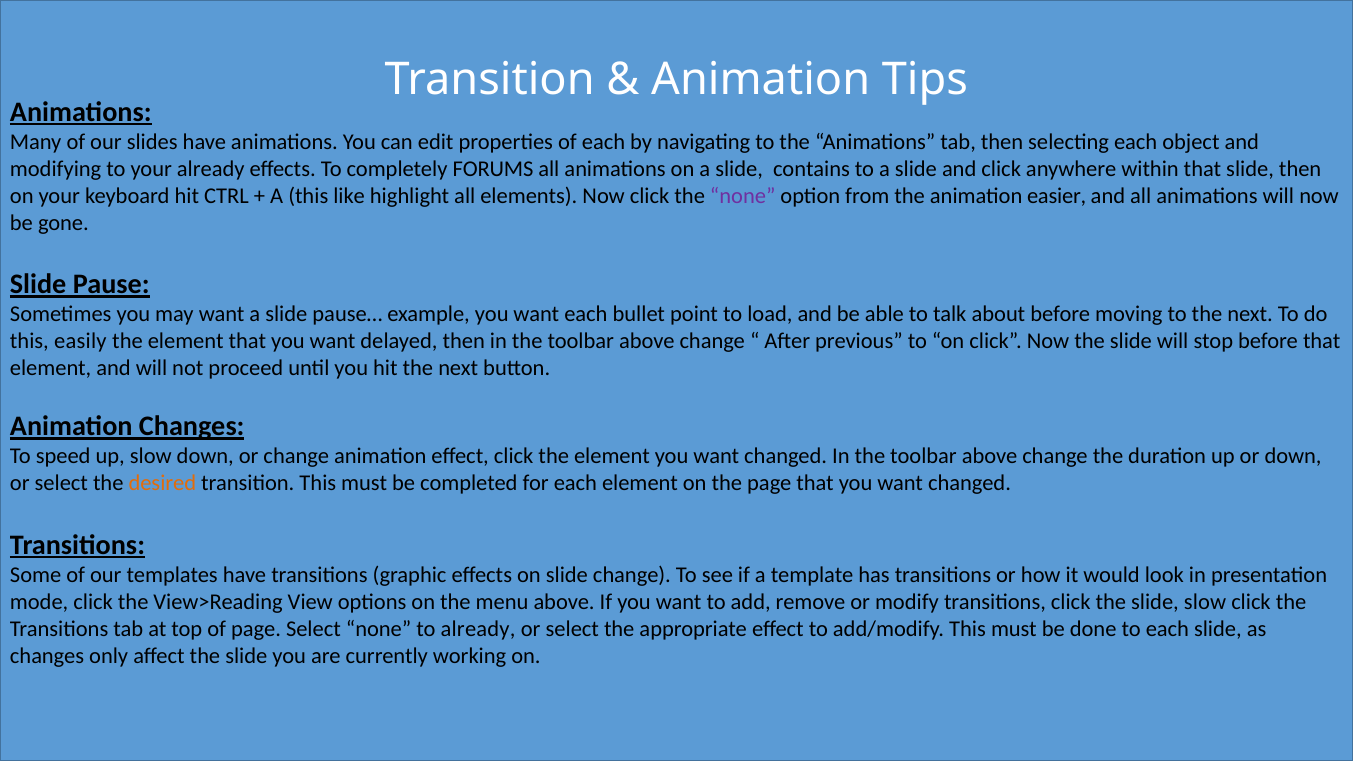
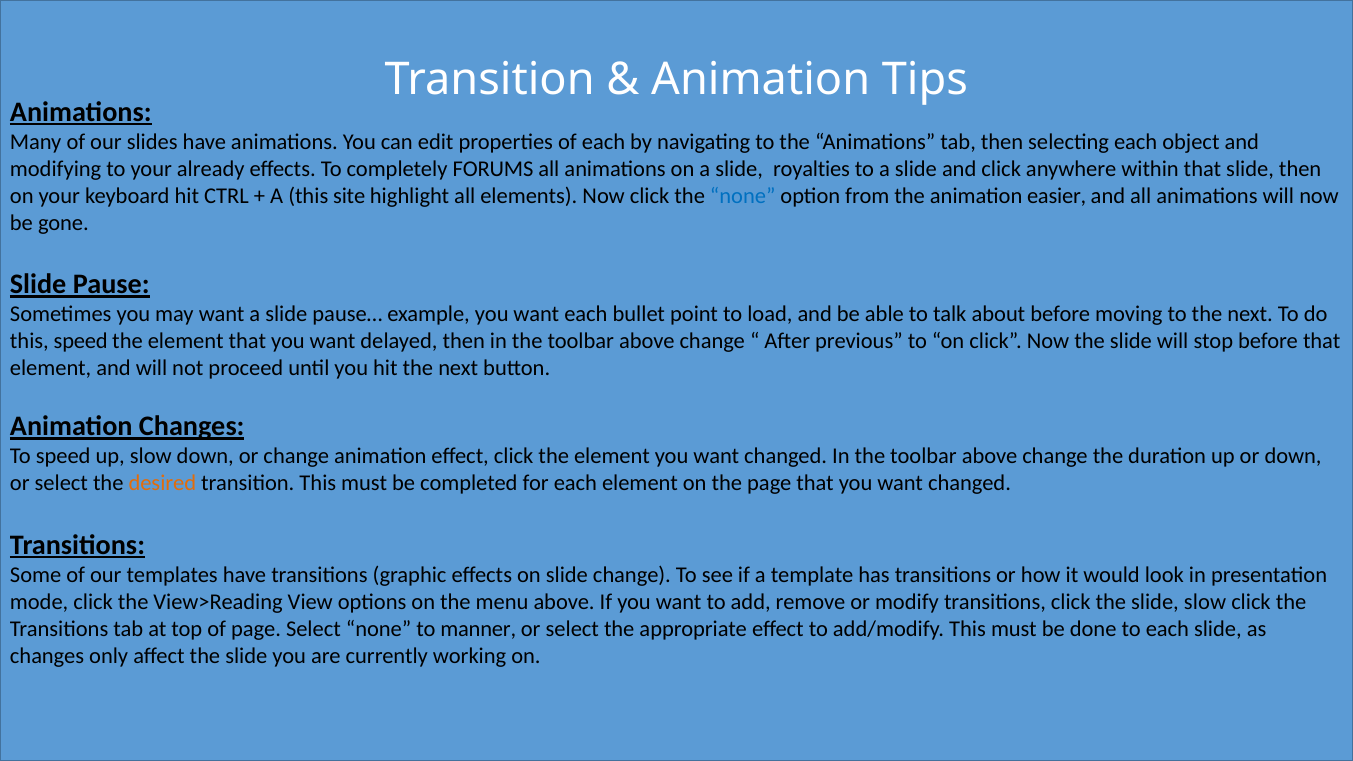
contains: contains -> royalties
like: like -> site
none at (743, 196) colour: purple -> blue
this easily: easily -> speed
to already: already -> manner
